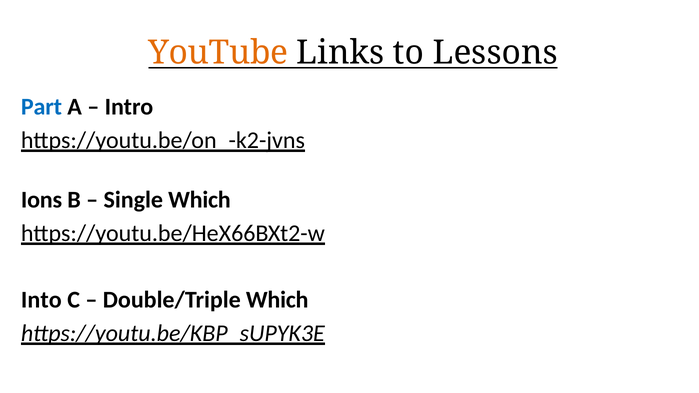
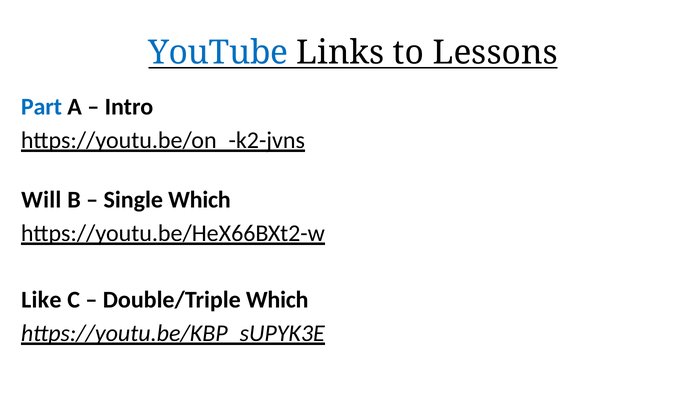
YouTube colour: orange -> blue
Ions: Ions -> Will
Into: Into -> Like
